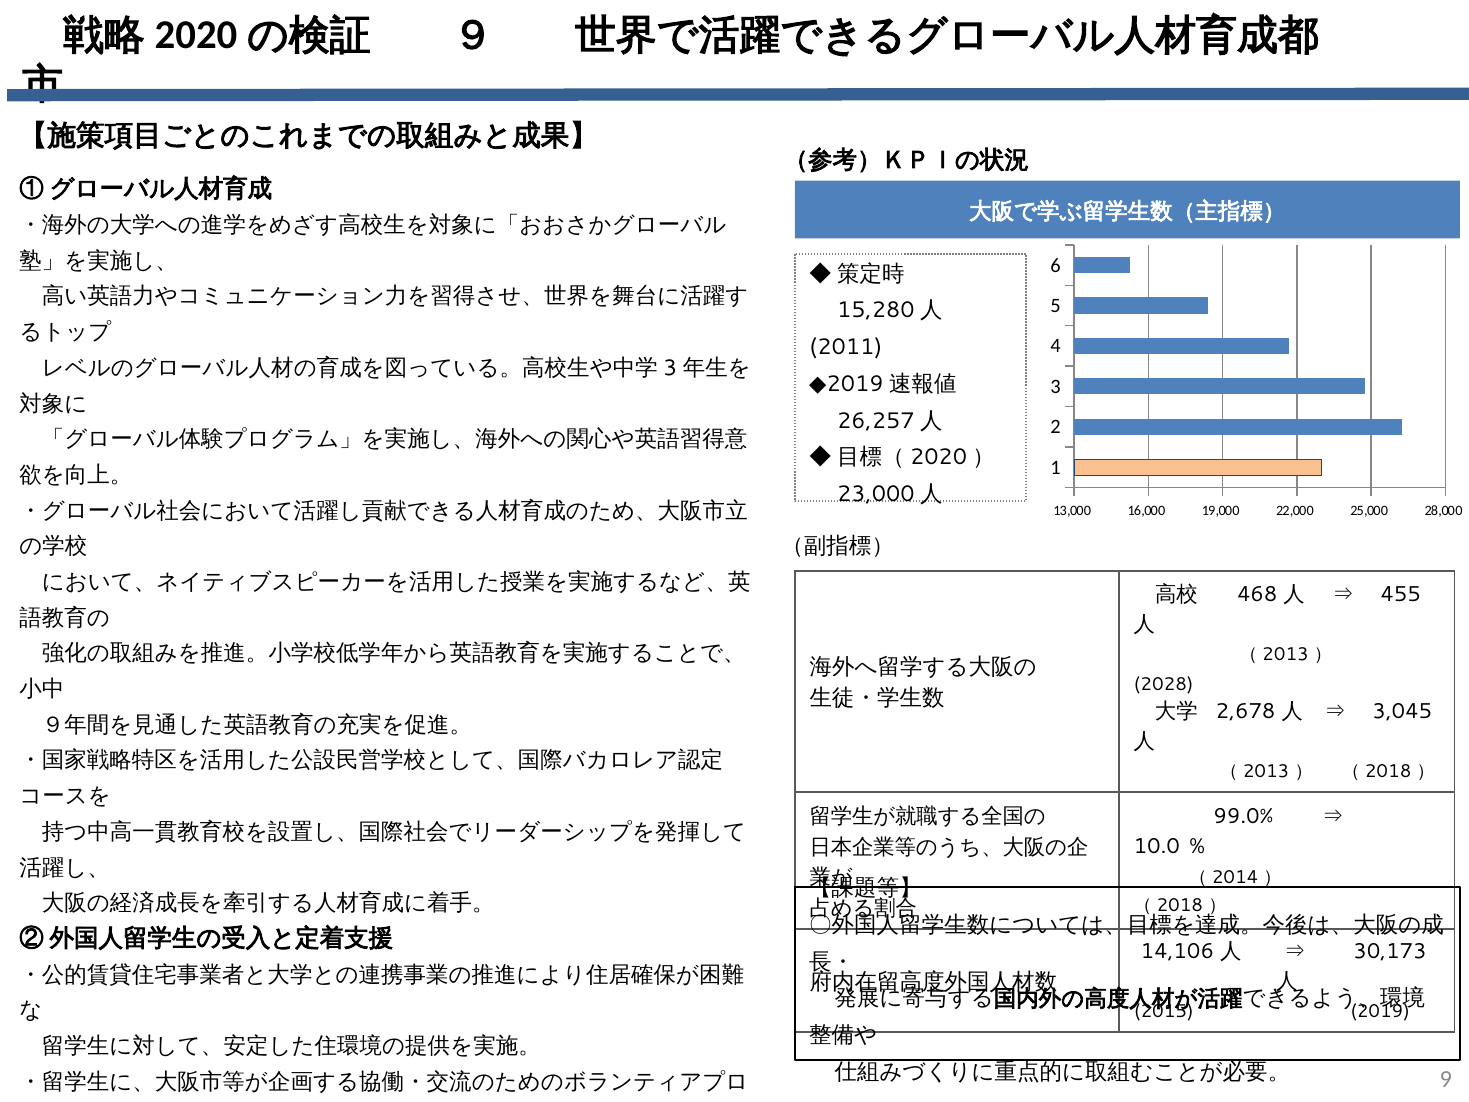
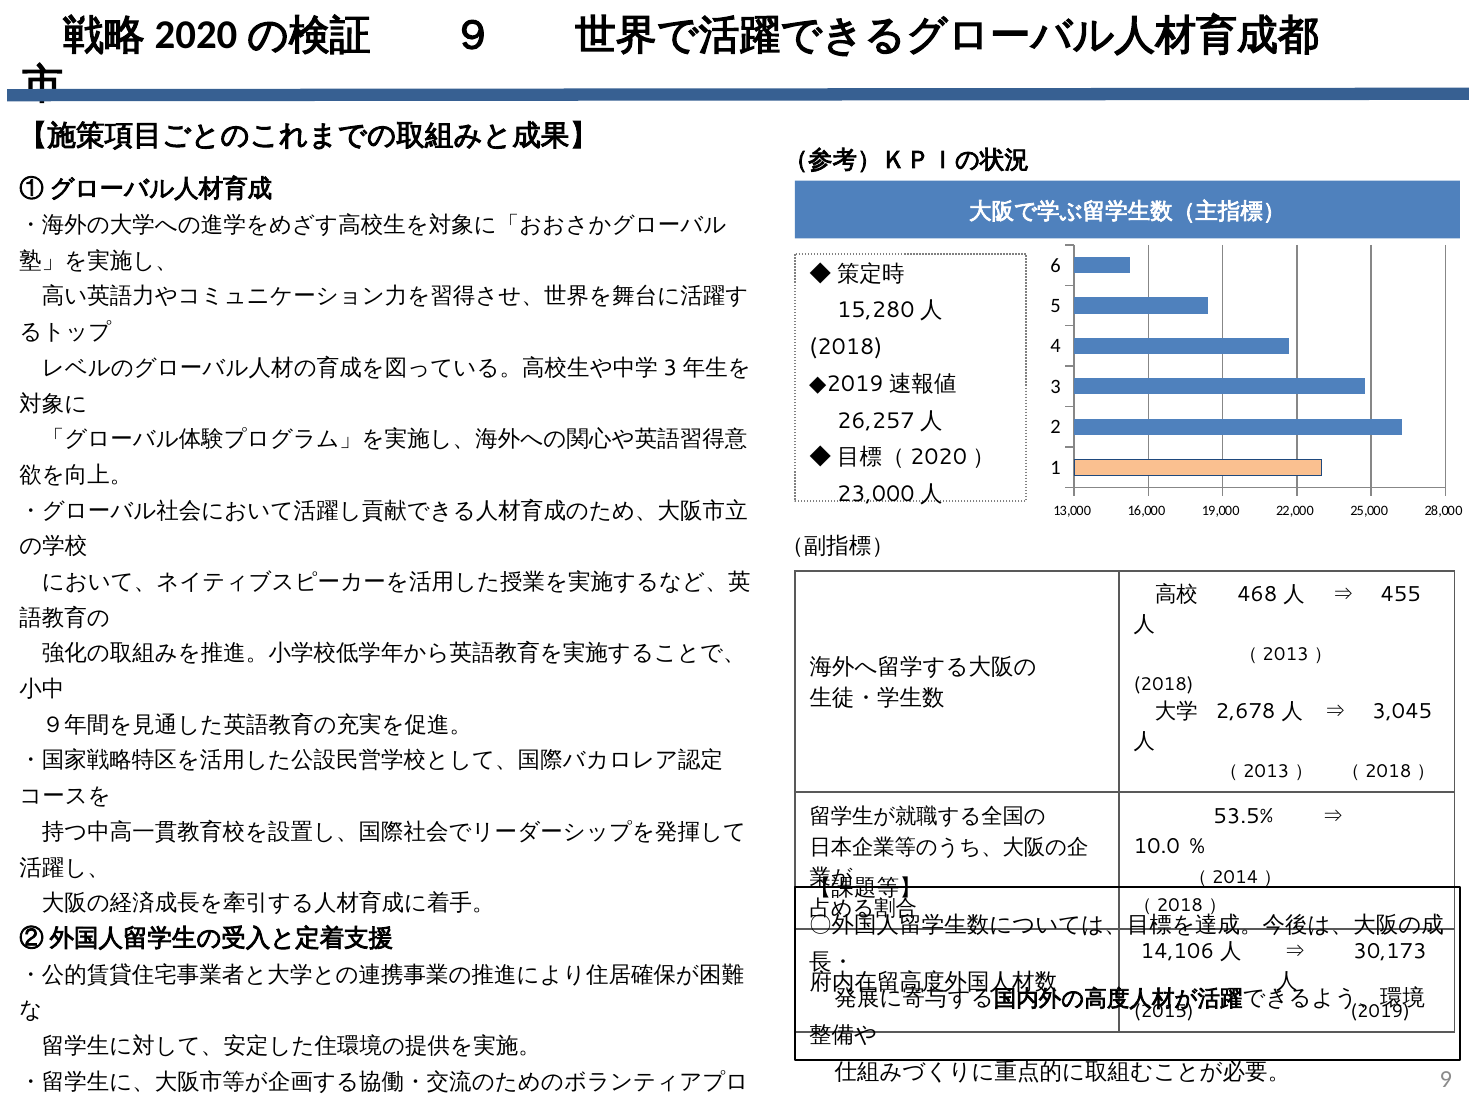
2011 at (846, 347): 2011 -> 2018
2028 at (1164, 684): 2028 -> 2018
99.0%: 99.0% -> 53.5%
